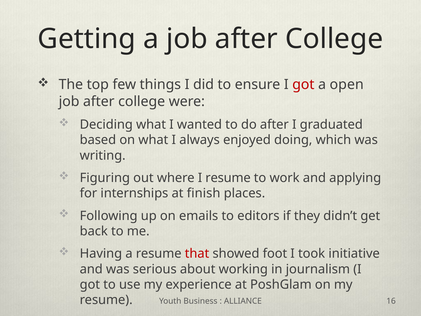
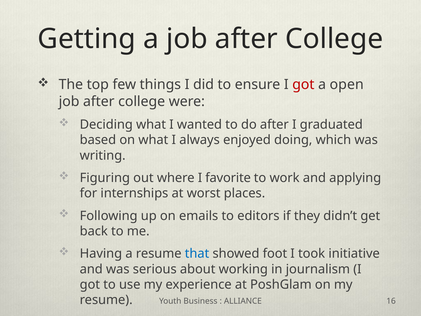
I resume: resume -> favorite
finish: finish -> worst
that colour: red -> blue
